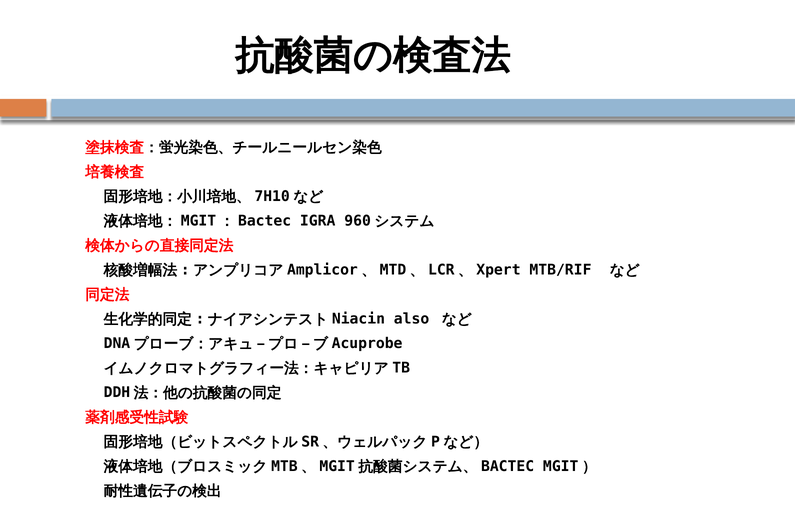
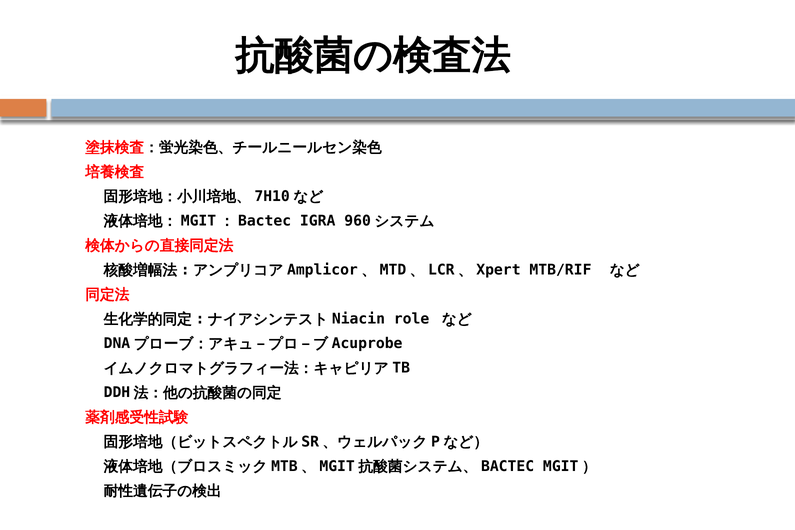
also: also -> role
